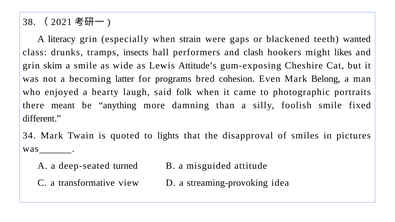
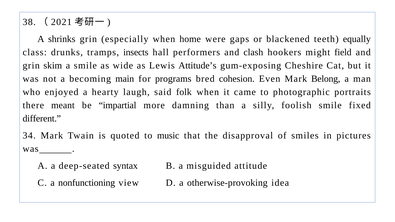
literacy: literacy -> shrinks
strain: strain -> home
wanted: wanted -> equally
likes: likes -> field
latter: latter -> main
anything: anything -> impartial
lights: lights -> music
turned: turned -> syntax
transformative: transformative -> nonfunctioning
streaming-provoking: streaming-provoking -> otherwise-provoking
